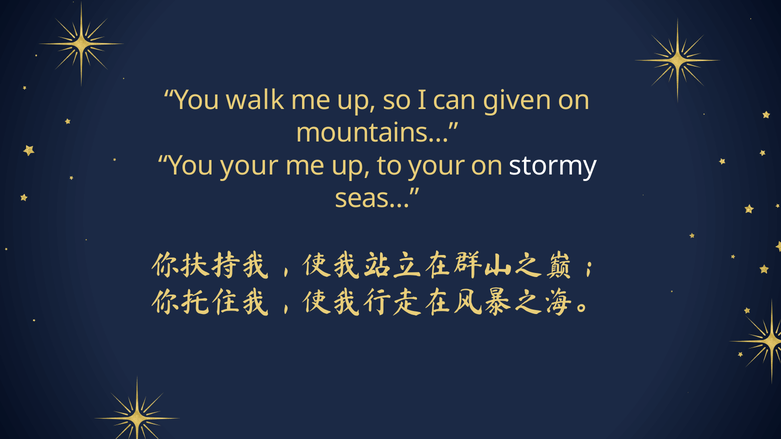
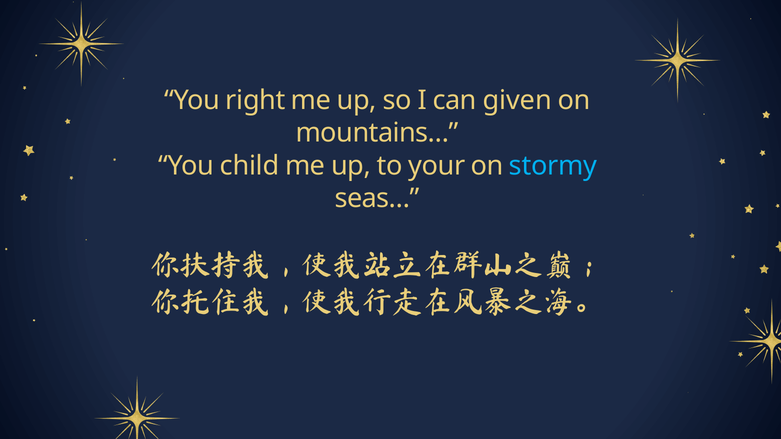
walk: walk -> right
You your: your -> child
stormy colour: white -> light blue
